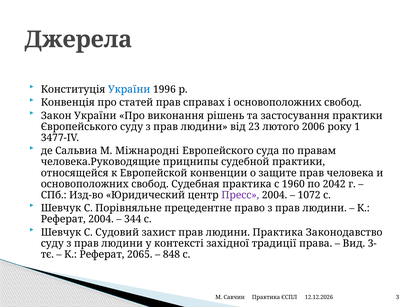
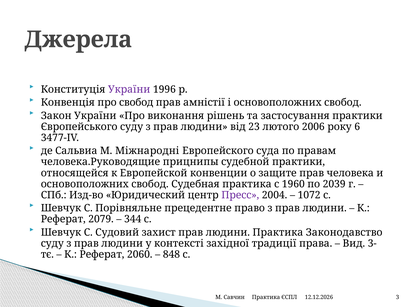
України at (129, 89) colour: blue -> purple
про статей: статей -> свобод
справах: справах -> амністії
1: 1 -> 6
2042: 2042 -> 2039
Реферат 2004: 2004 -> 2079
2065: 2065 -> 2060
